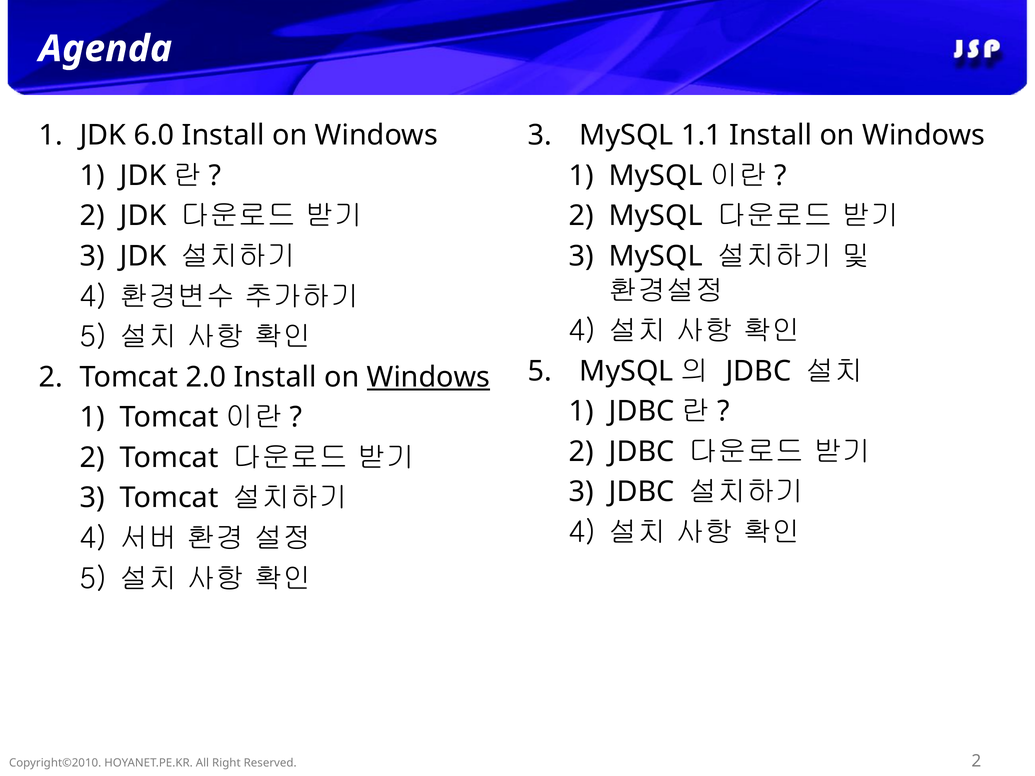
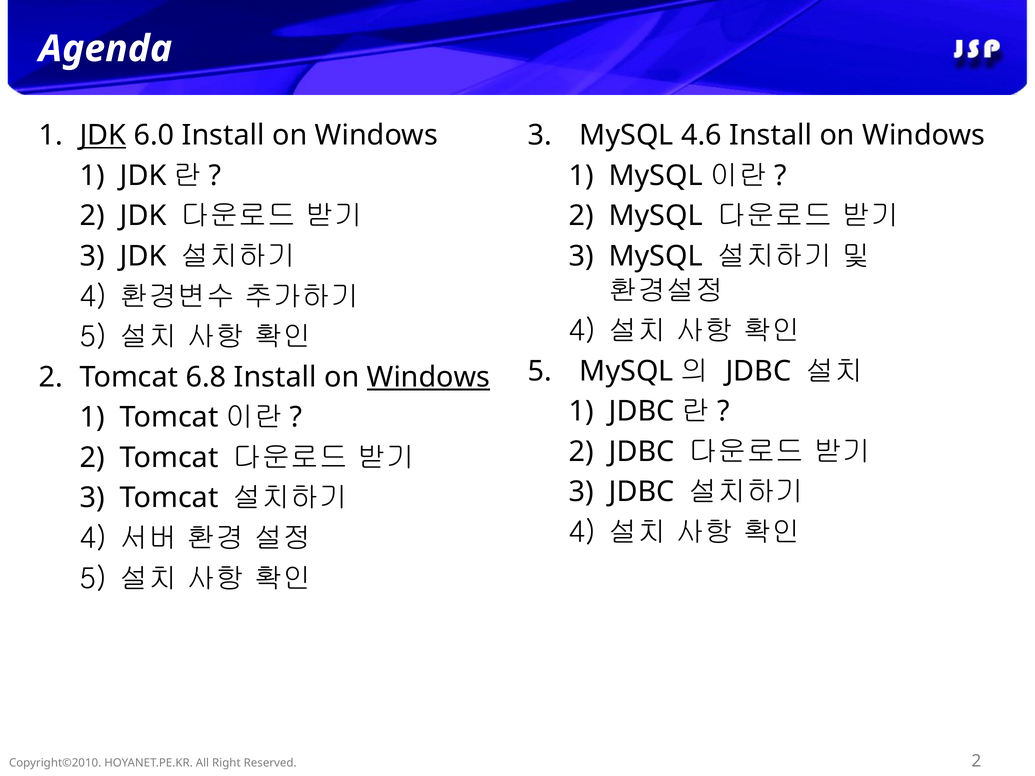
JDK at (103, 135) underline: none -> present
1.1: 1.1 -> 4.6
2.0: 2.0 -> 6.8
